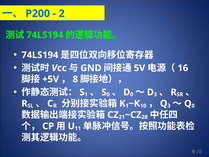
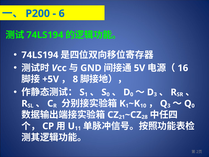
2: 2 -> 6
